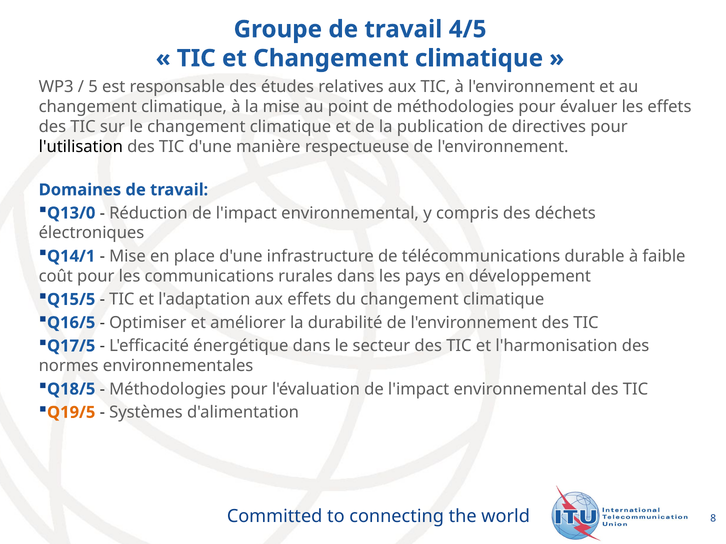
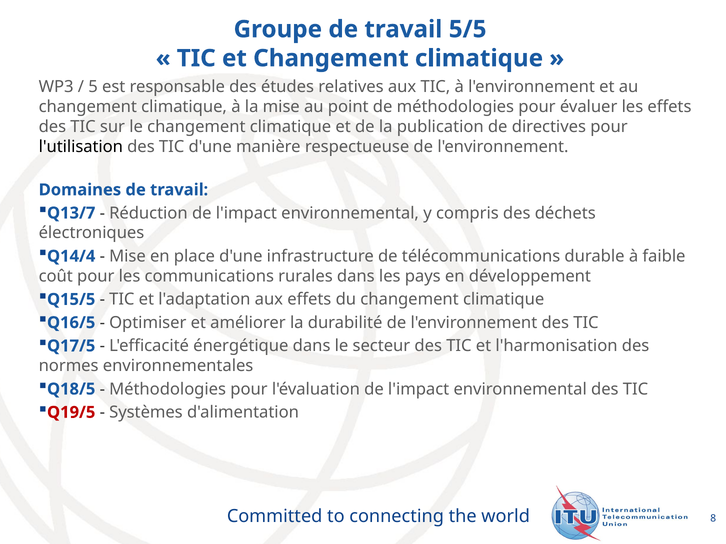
4/5: 4/5 -> 5/5
Q13/0: Q13/0 -> Q13/7
Q14/1: Q14/1 -> Q14/4
Q19/5 colour: orange -> red
